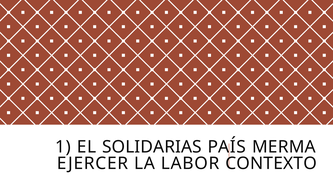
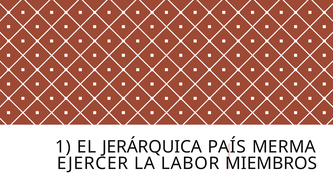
SOLIDARIAS: SOLIDARIAS -> JERÁRQUICA
CONTEXTO: CONTEXTO -> MIEMBROS
